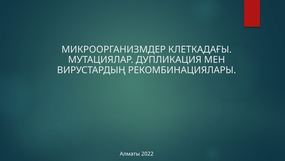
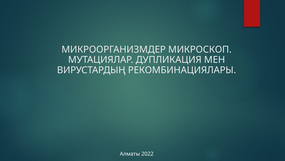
КЛЕТКАДАҒЫ: КЛЕТКАДАҒЫ -> МИКРОСКОП
